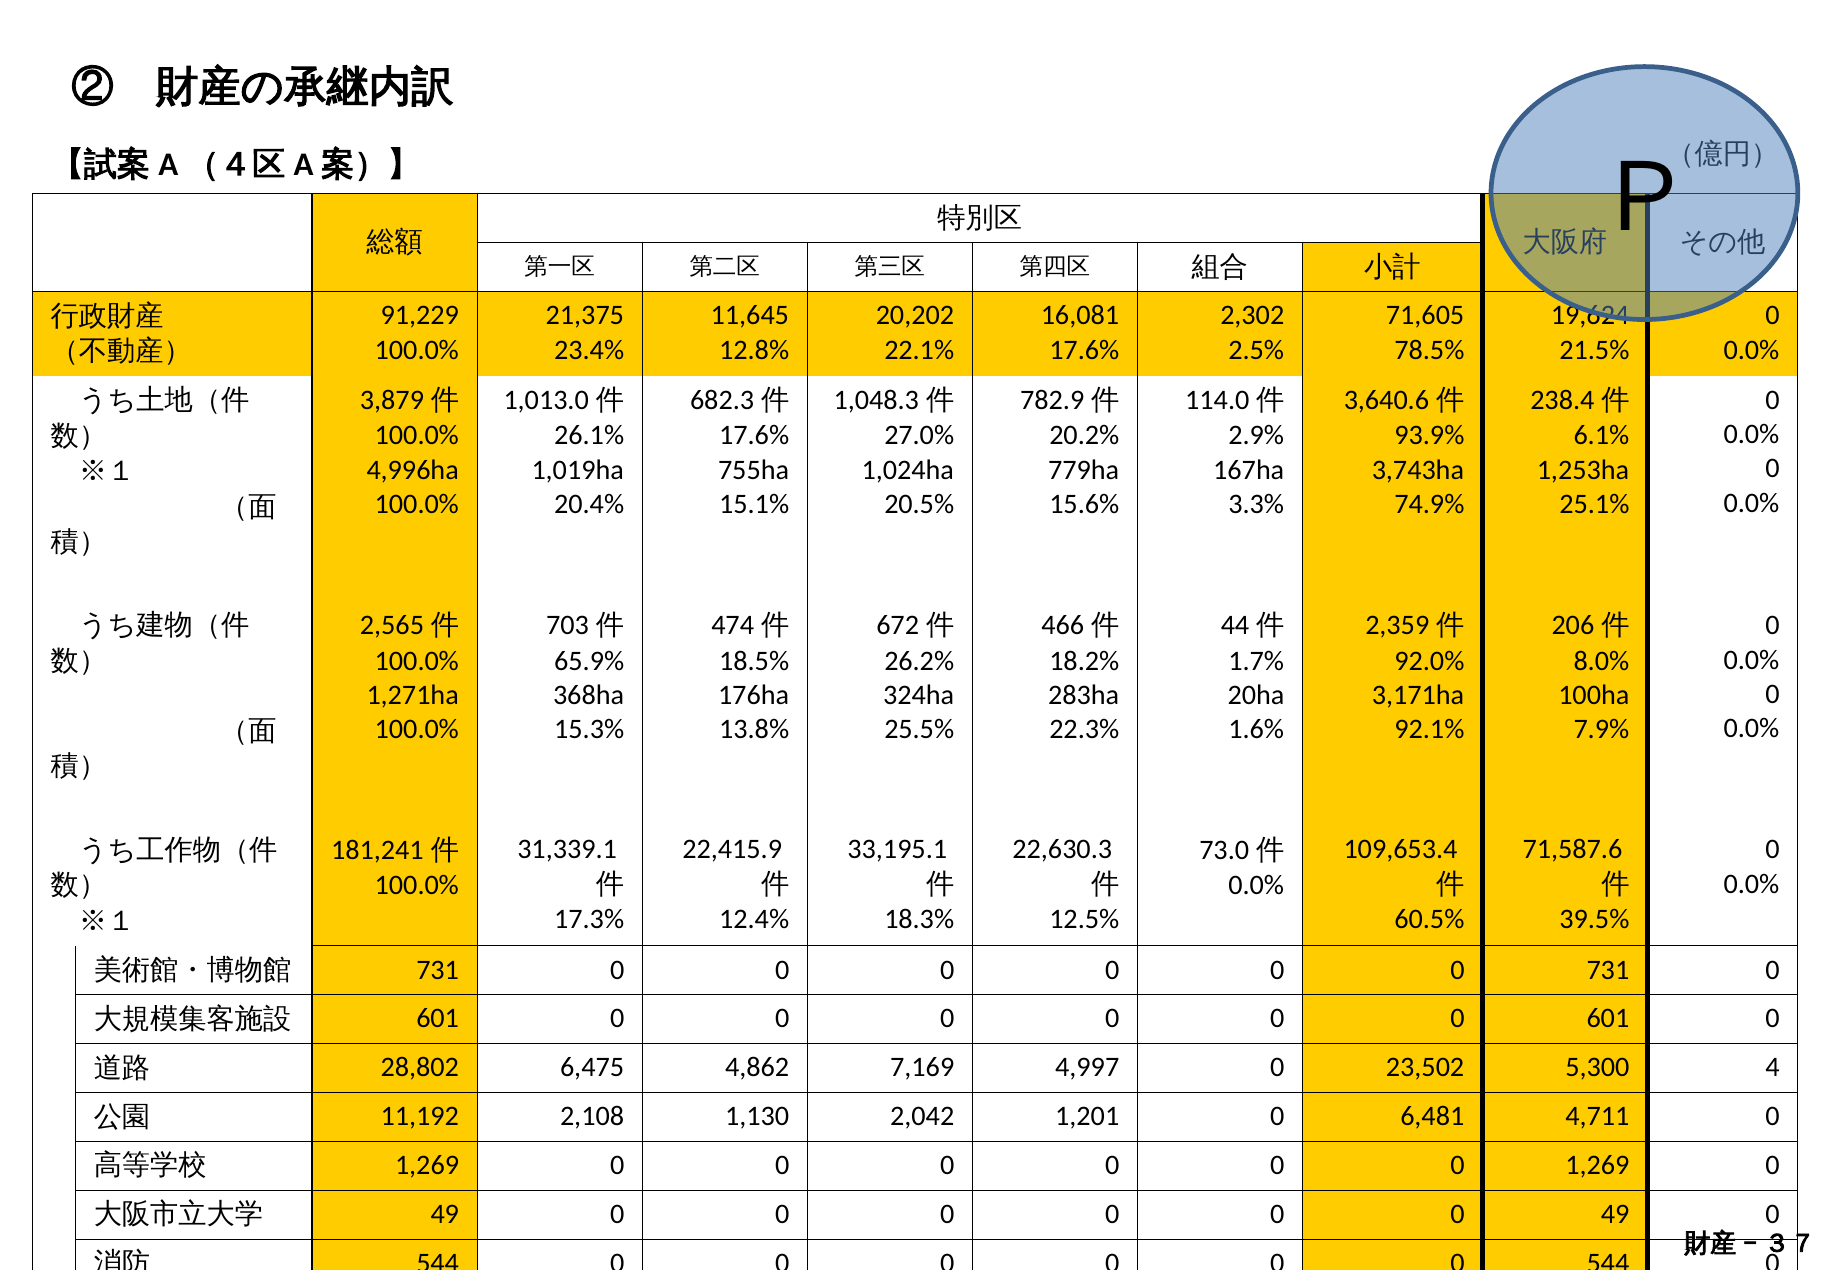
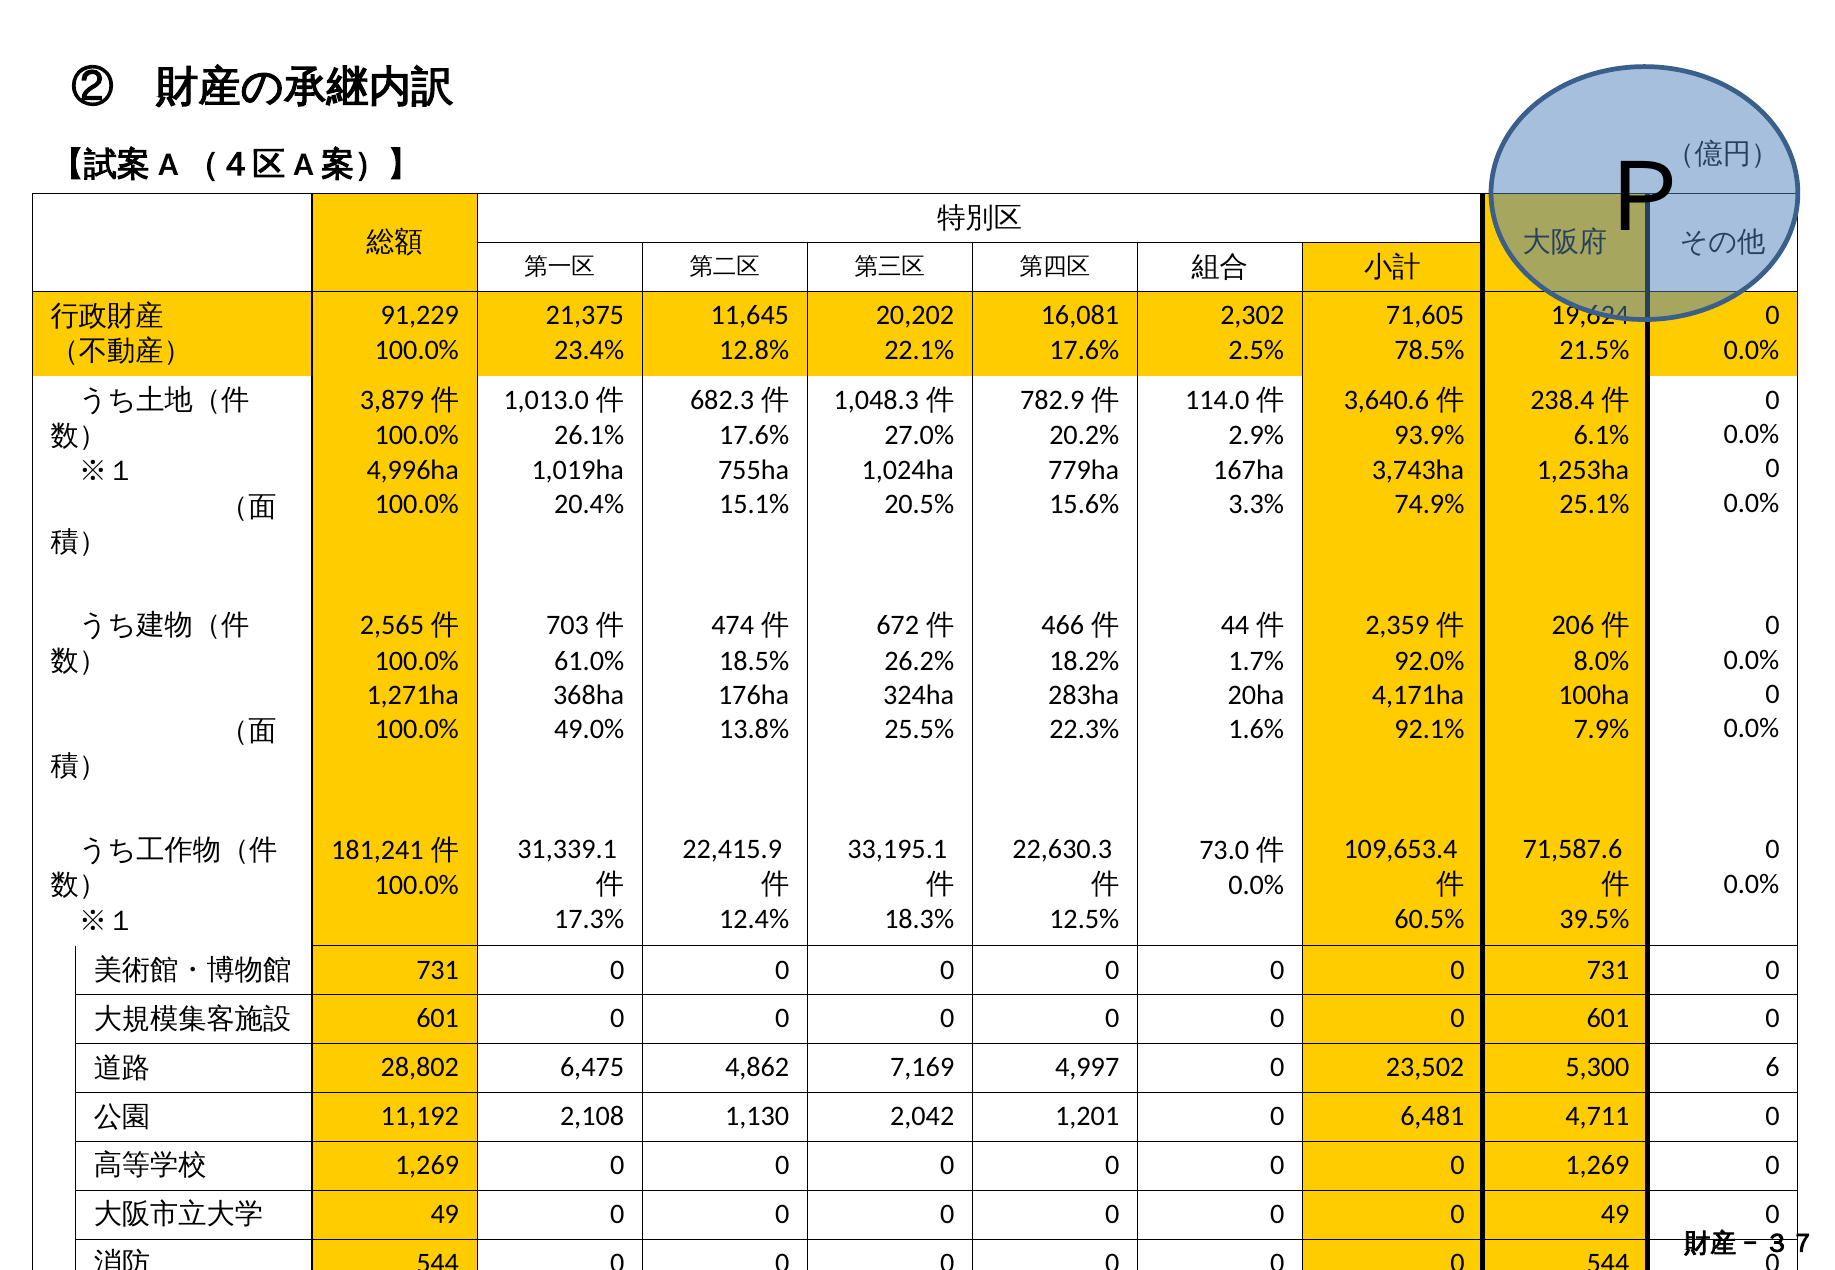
65.9%: 65.9% -> 61.0%
3,171ha: 3,171ha -> 4,171ha
15.3%: 15.3% -> 49.0%
4: 4 -> 6
